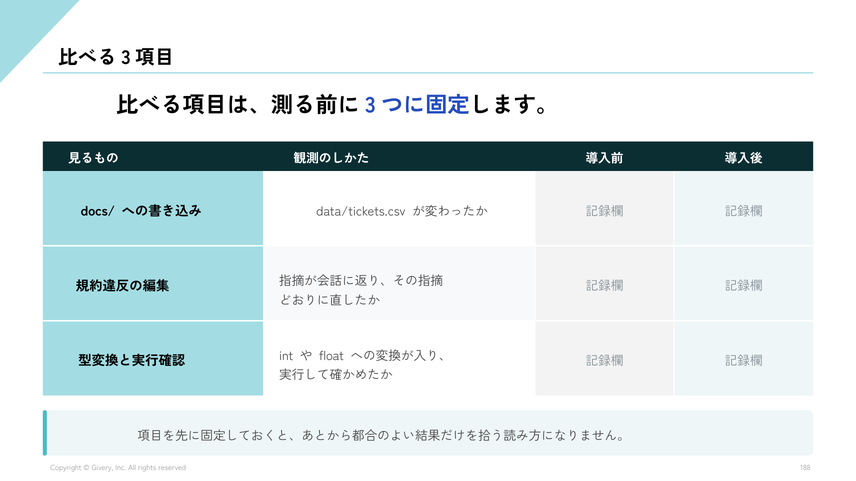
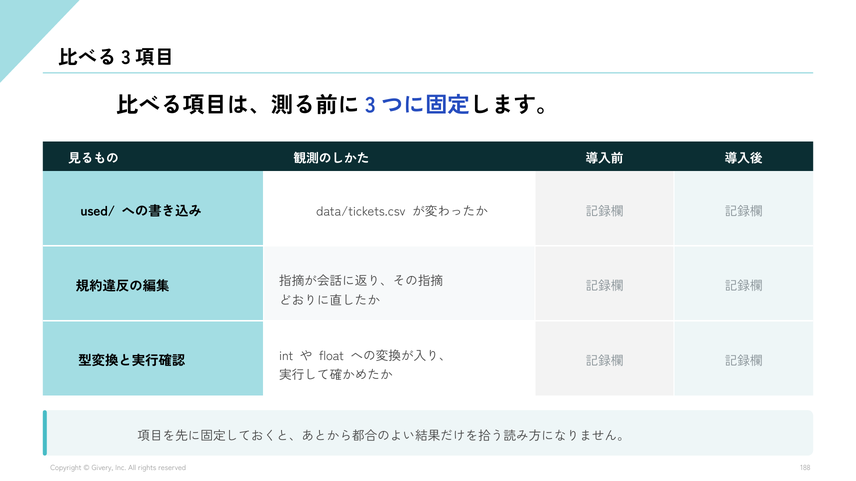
docs/: docs/ -> used/
